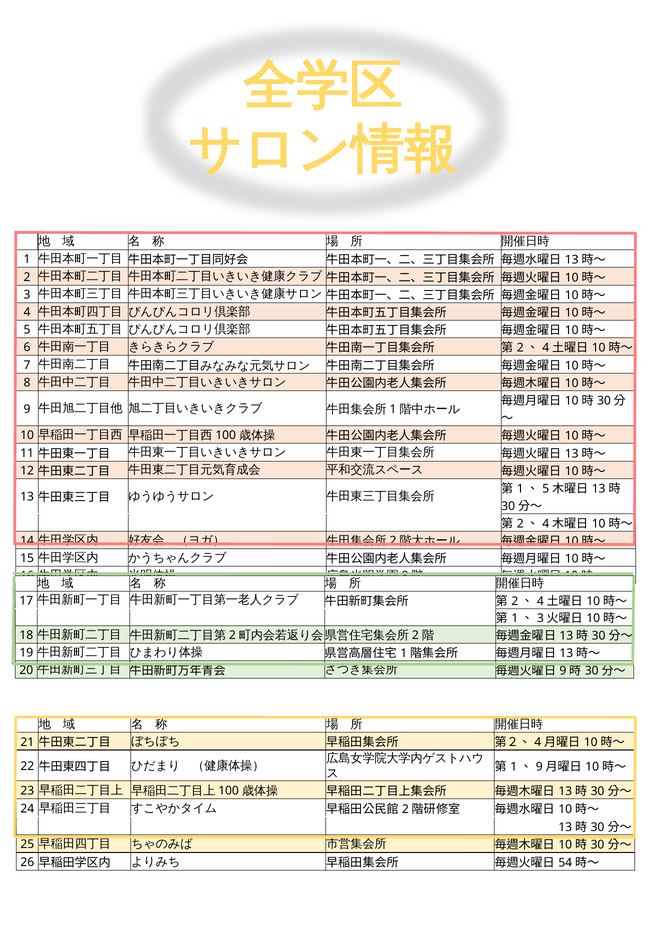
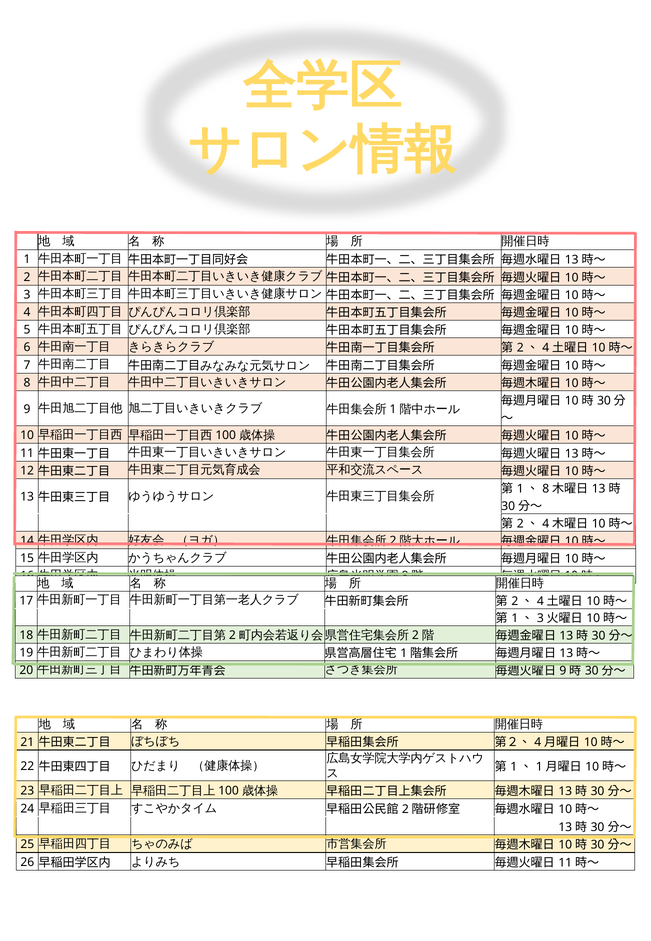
5 at (546, 488): 5 -> 8
9 at (539, 766): 9 -> 1
54 at (565, 862): 54 -> 11
